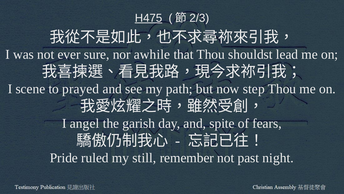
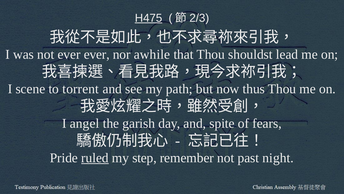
ever sure: sure -> ever
prayed: prayed -> torrent
step: step -> thus
ruled underline: none -> present
still: still -> step
